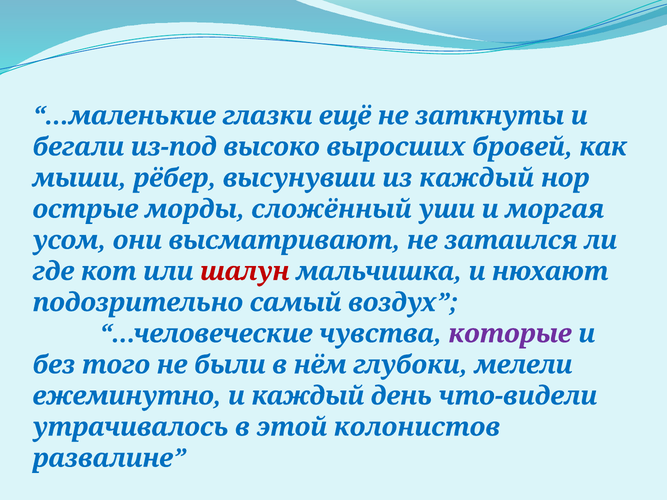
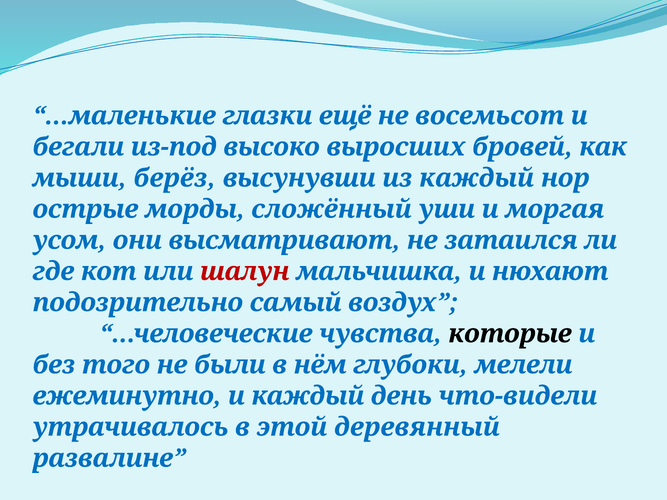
заткнуты: заткнуты -> восемьсот
рёбер: рёбер -> берёз
которые colour: purple -> black
колонистов: колонистов -> деревянный
